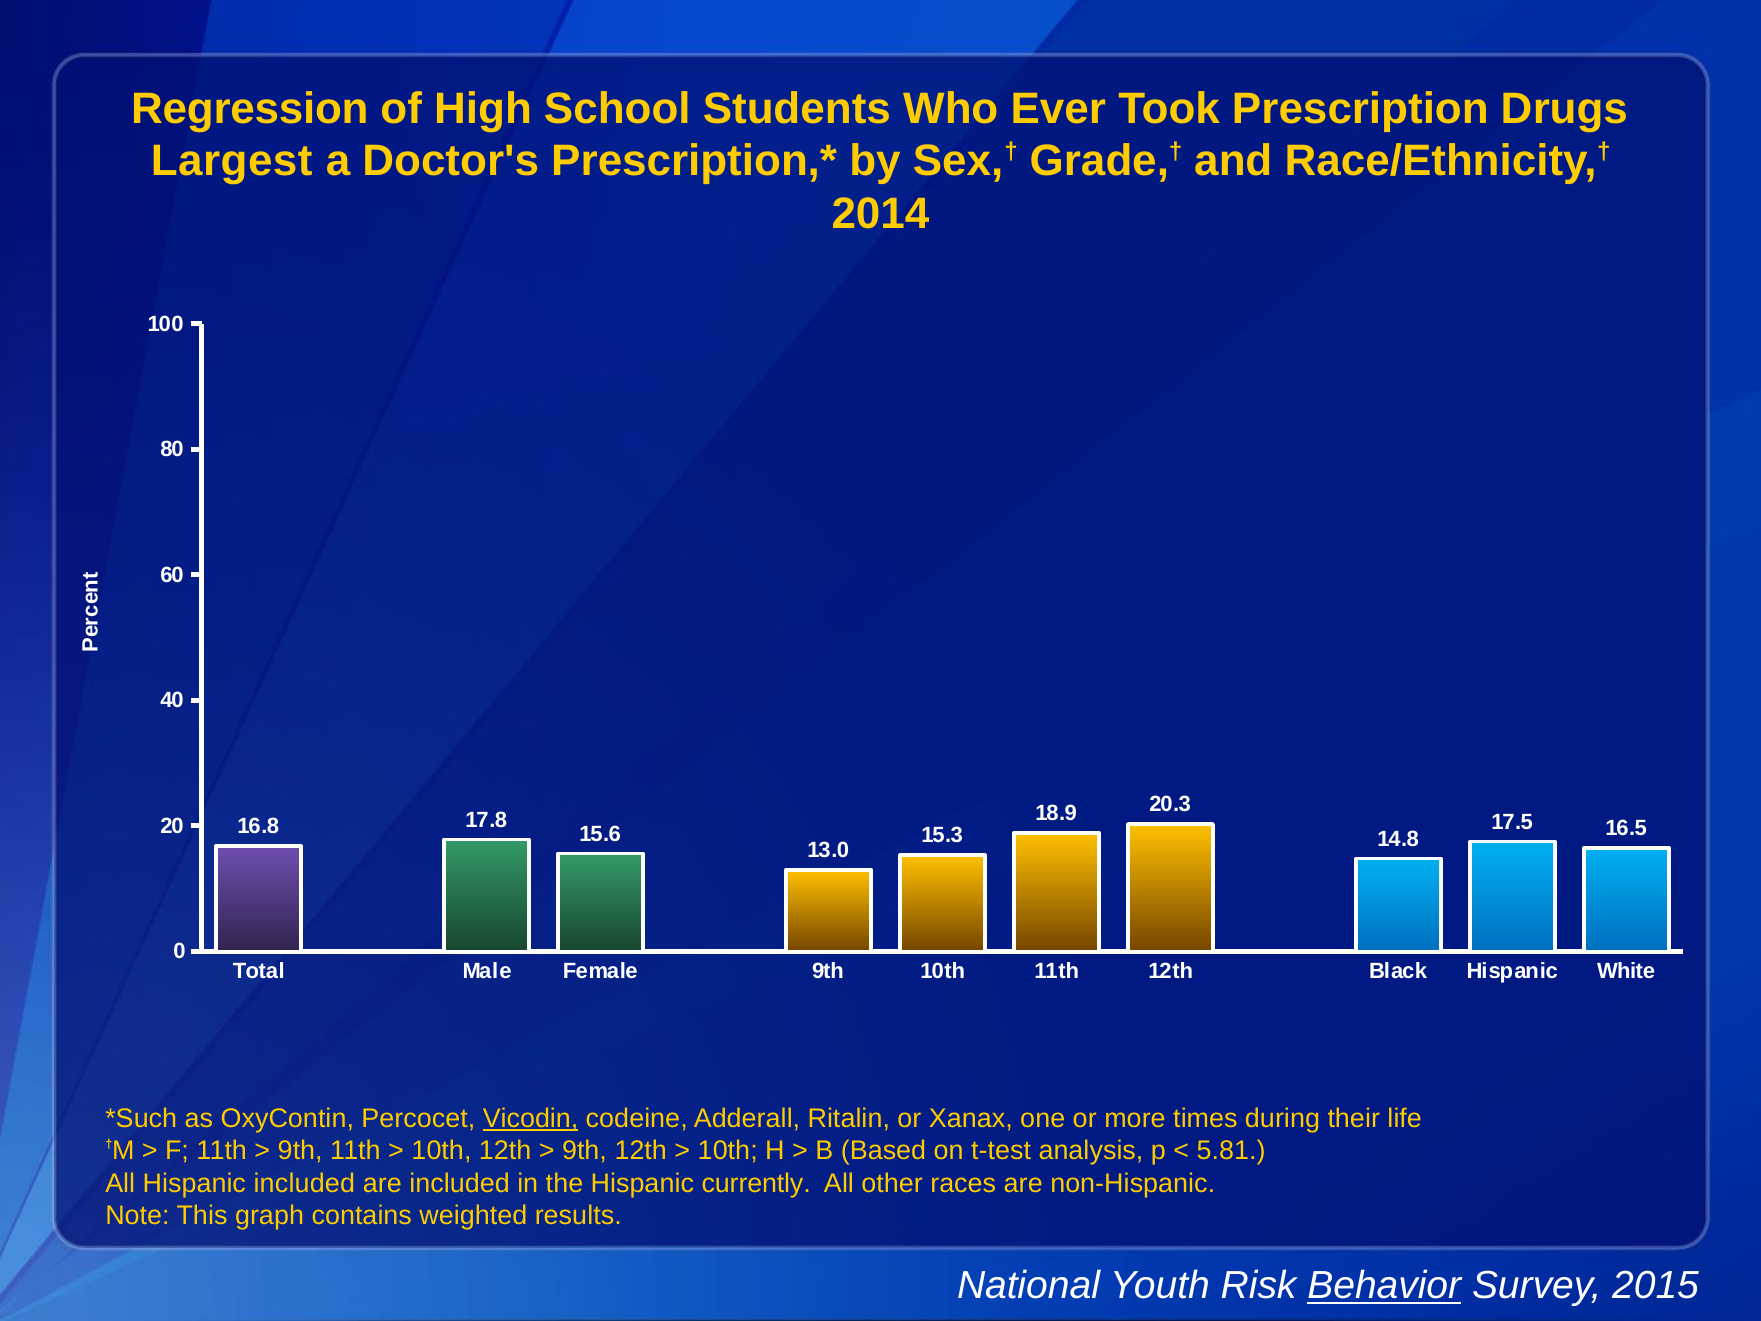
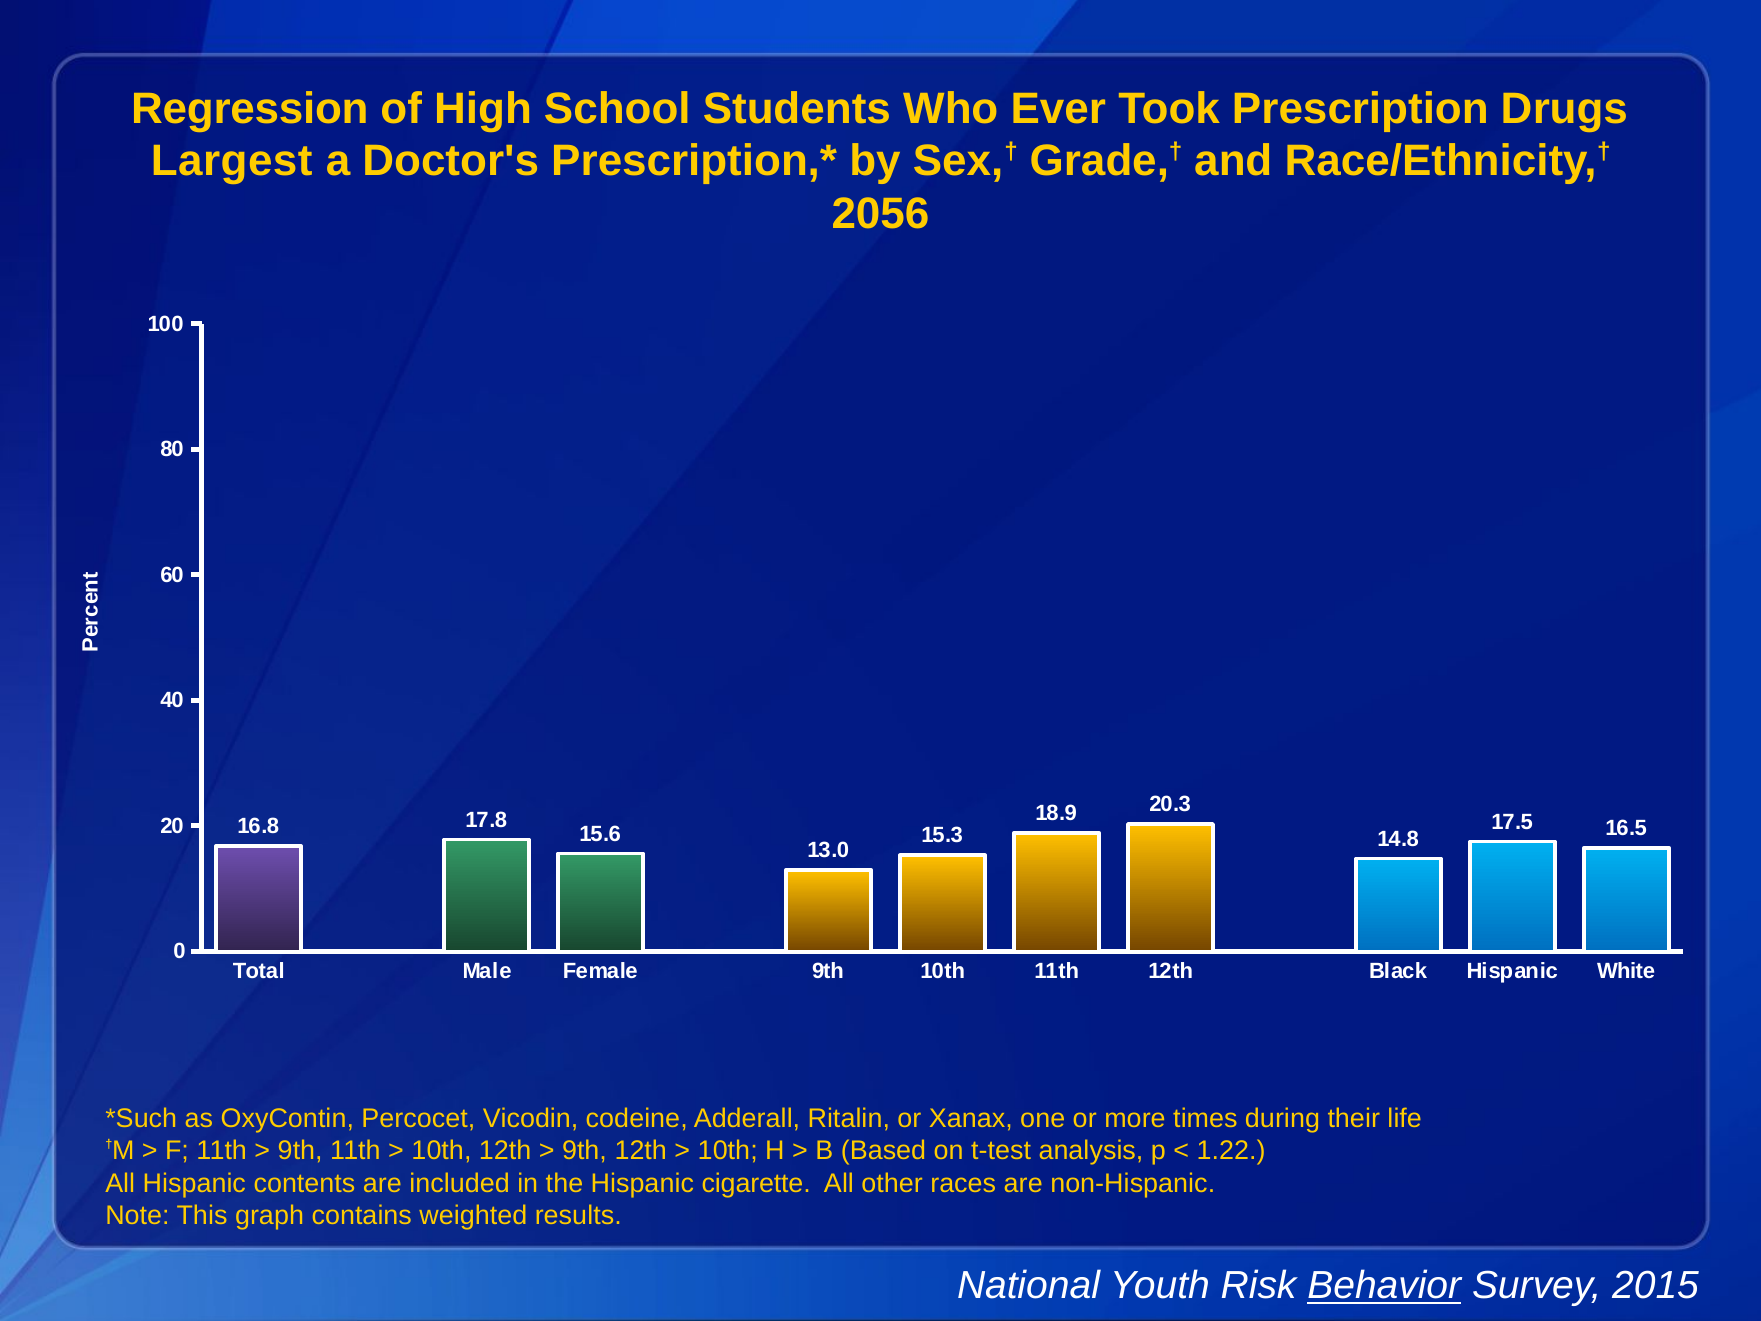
2014: 2014 -> 2056
Vicodin underline: present -> none
5.81: 5.81 -> 1.22
Hispanic included: included -> contents
currently: currently -> cigarette
